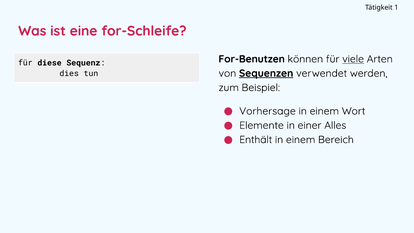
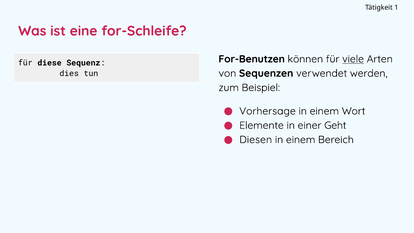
Sequenzen underline: present -> none
Alles: Alles -> Geht
Enthält: Enthält -> Diesen
